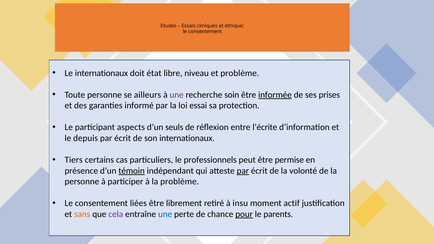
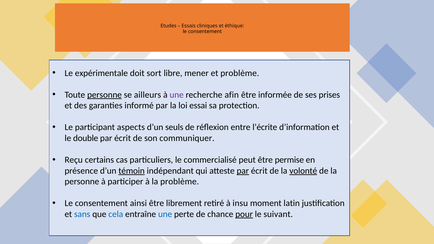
Le internationaux: internationaux -> expérimentale
état: état -> sort
niveau: niveau -> mener
personne at (105, 95) underline: none -> present
soin: soin -> afin
informée underline: present -> none
depuis: depuis -> double
son internationaux: internationaux -> communiquer
Tiers: Tiers -> Reçu
professionnels: professionnels -> commercialisé
volonté underline: none -> present
liées: liées -> ainsi
actif: actif -> latin
sans colour: orange -> blue
cela colour: purple -> blue
parents: parents -> suivant
